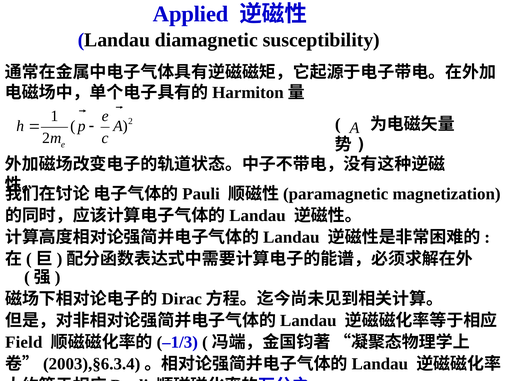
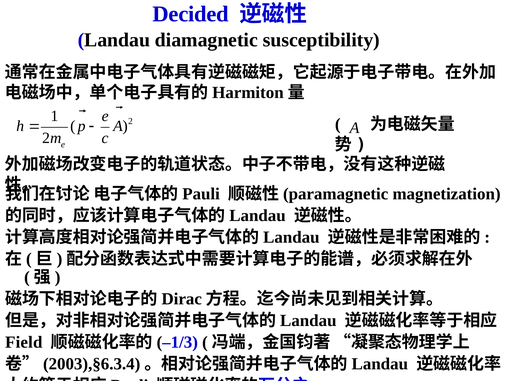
Applied: Applied -> Decided
